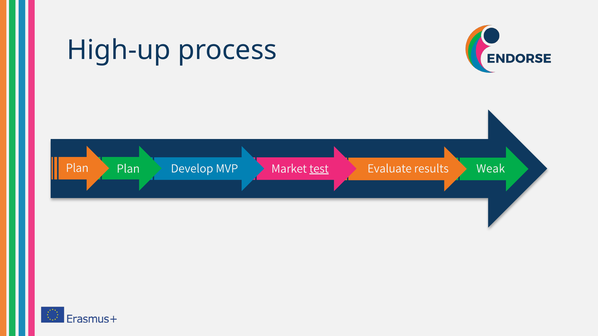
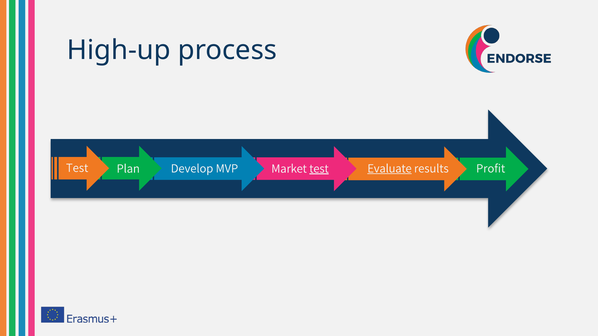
Plan at (77, 168): Plan -> Test
Weak: Weak -> Profit
Evaluate underline: none -> present
